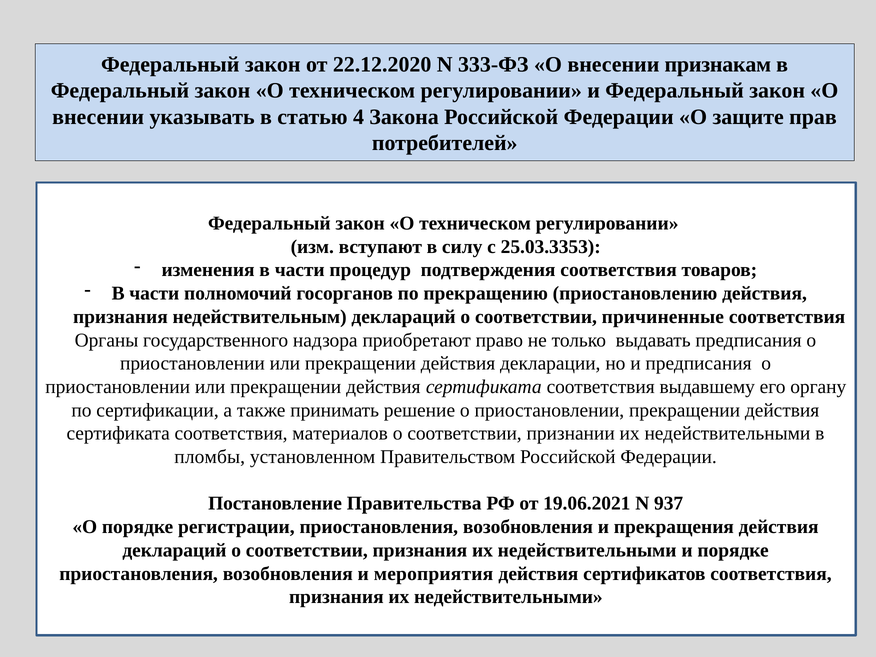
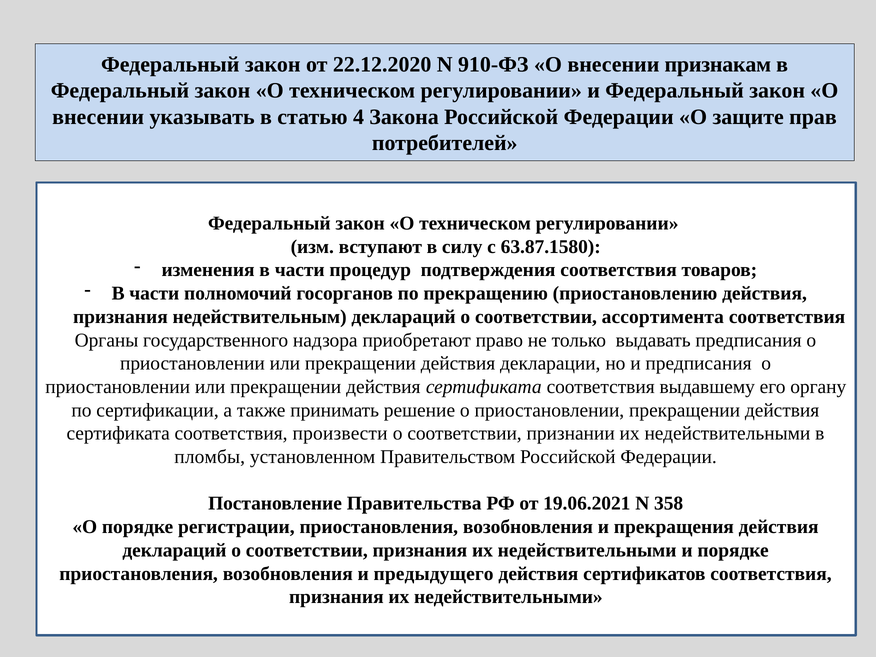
333-ФЗ: 333-ФЗ -> 910-ФЗ
25.03.3353: 25.03.3353 -> 63.87.1580
причиненные: причиненные -> ассортимента
материалов: материалов -> произвести
937: 937 -> 358
мероприятия: мероприятия -> предыдущего
